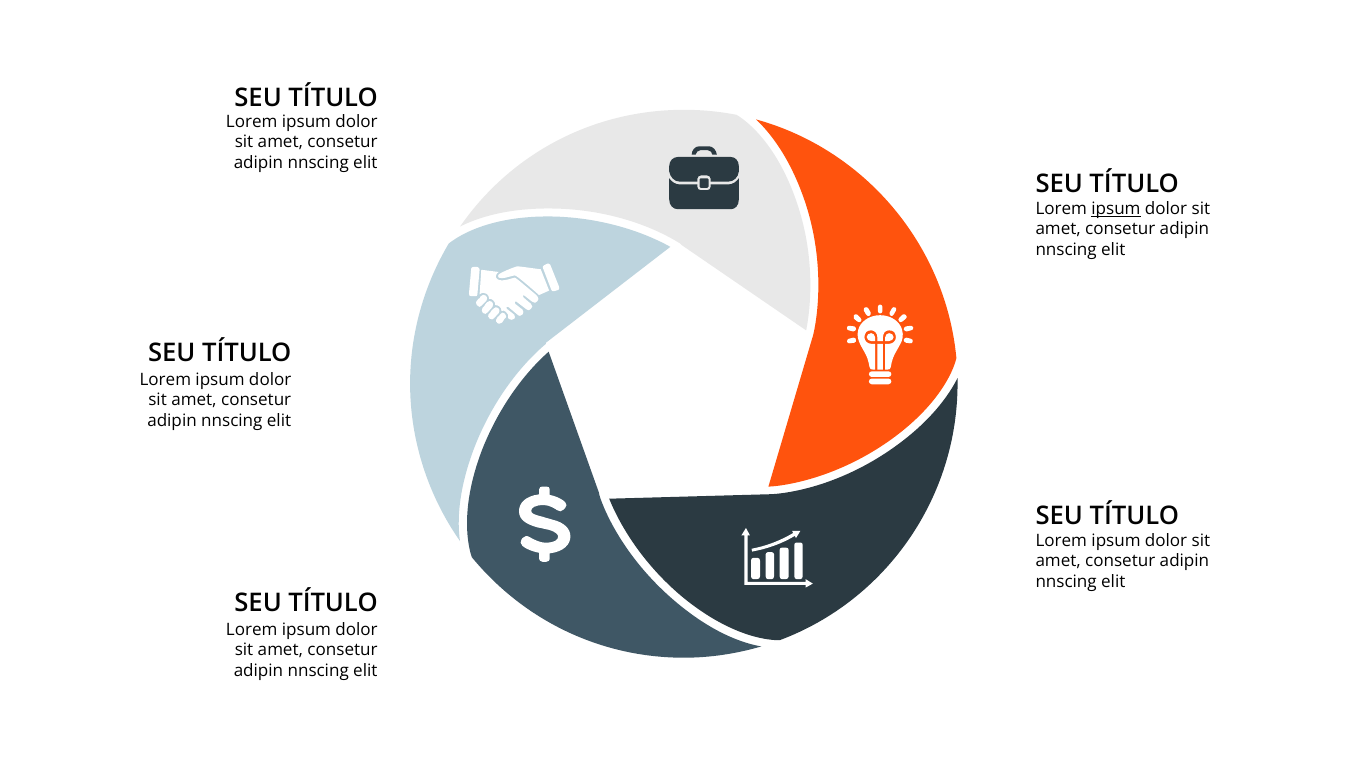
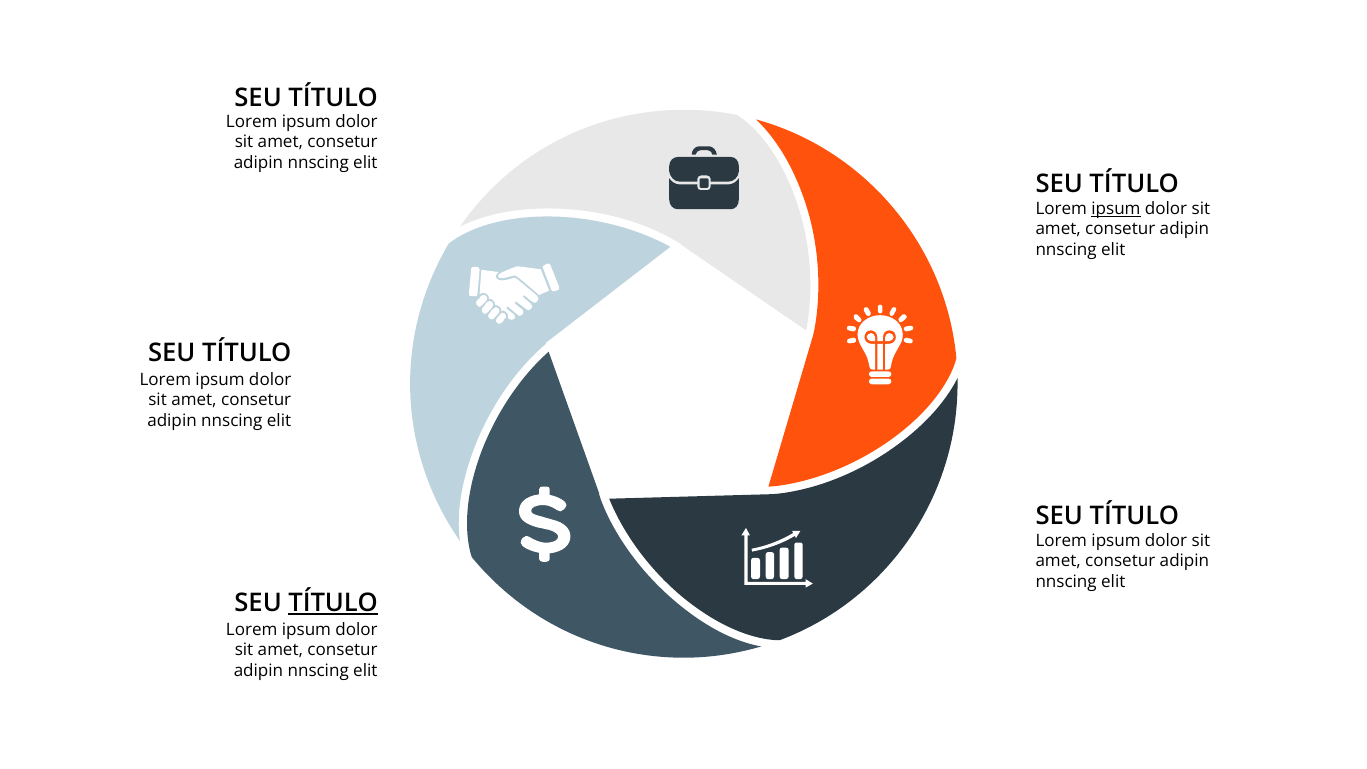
TÍTULO at (333, 603) underline: none -> present
